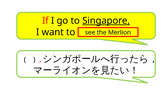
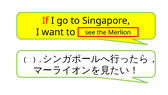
Singapore underline: present -> none
